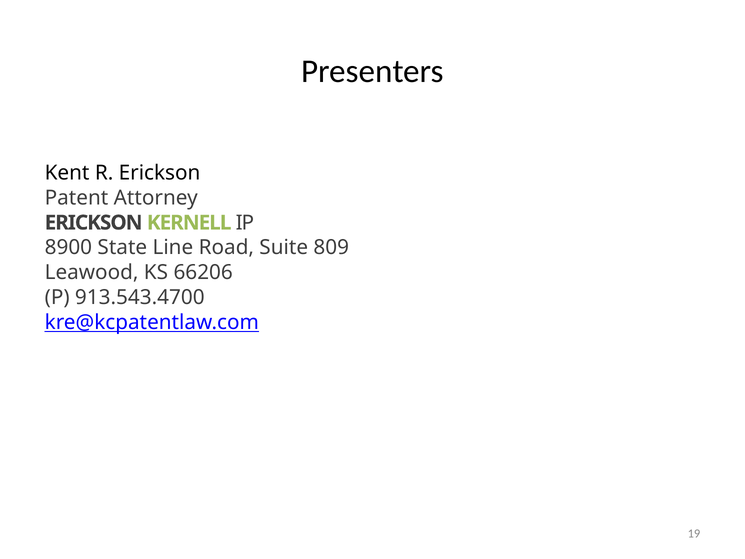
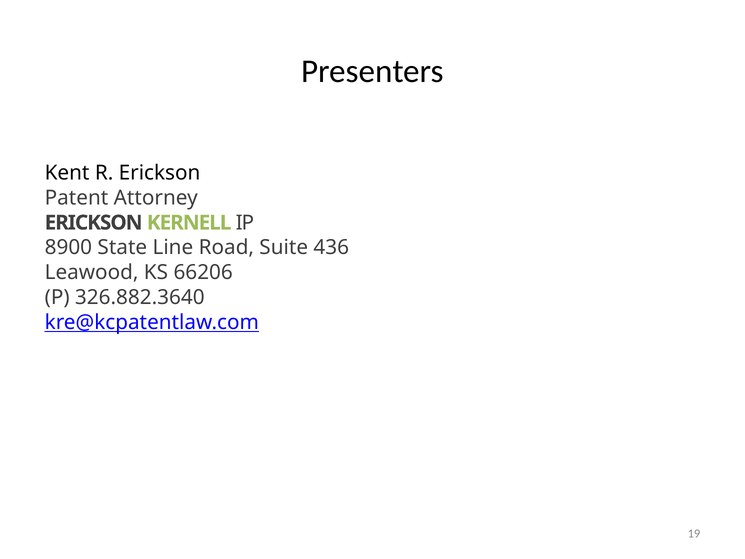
809: 809 -> 436
913.543.4700: 913.543.4700 -> 326.882.3640
